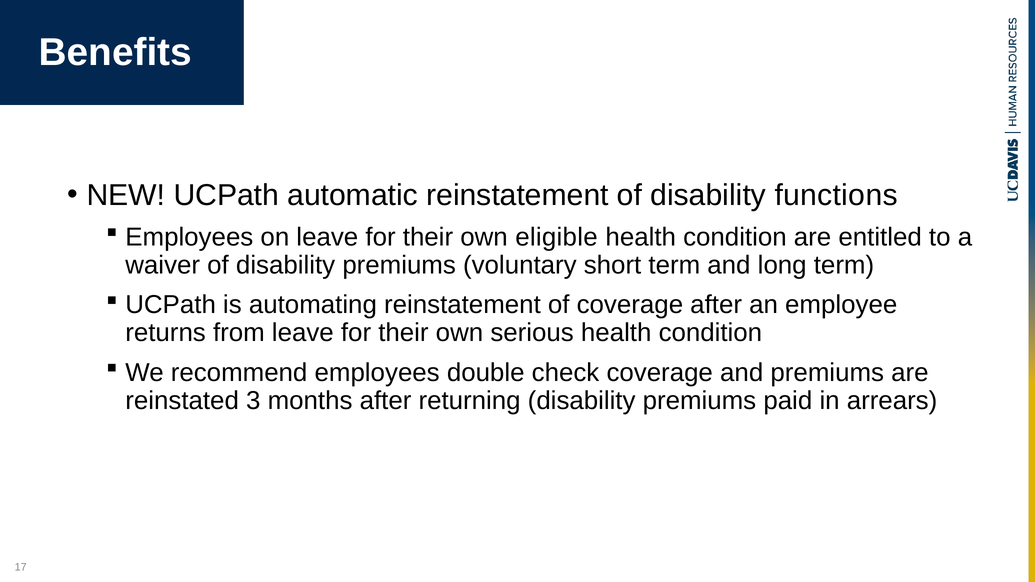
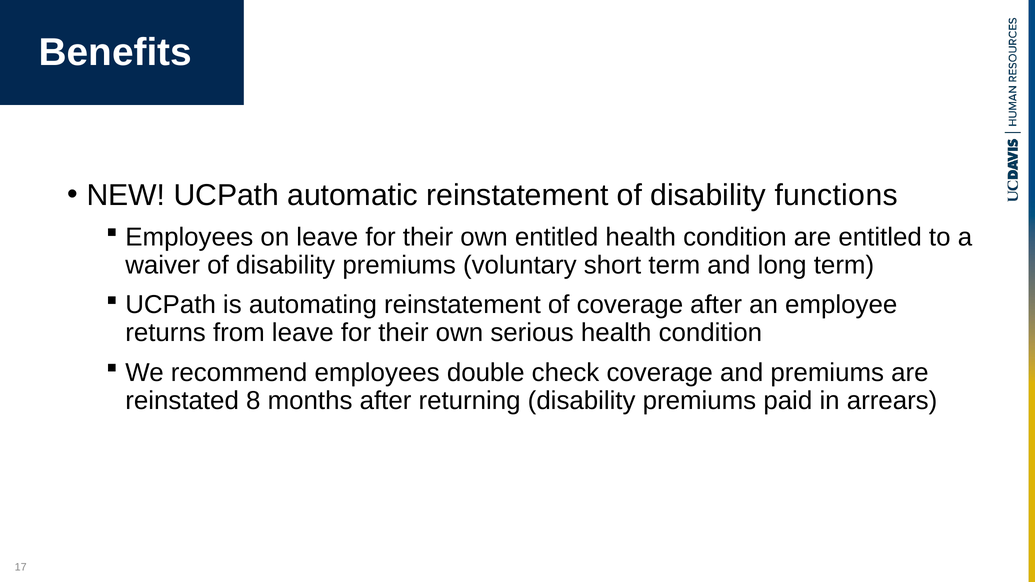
own eligible: eligible -> entitled
3: 3 -> 8
